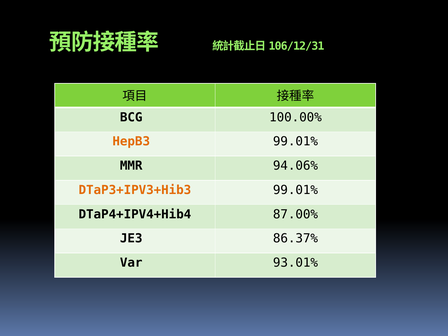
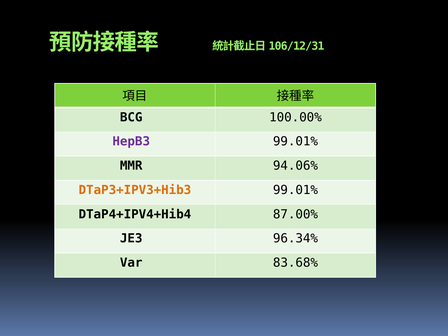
HepB3 colour: orange -> purple
86.37%: 86.37% -> 96.34%
93.01%: 93.01% -> 83.68%
